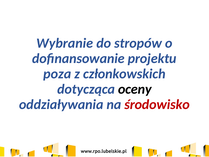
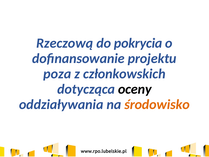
Wybranie: Wybranie -> Rzeczową
stropów: stropów -> pokrycia
środowisko colour: red -> orange
